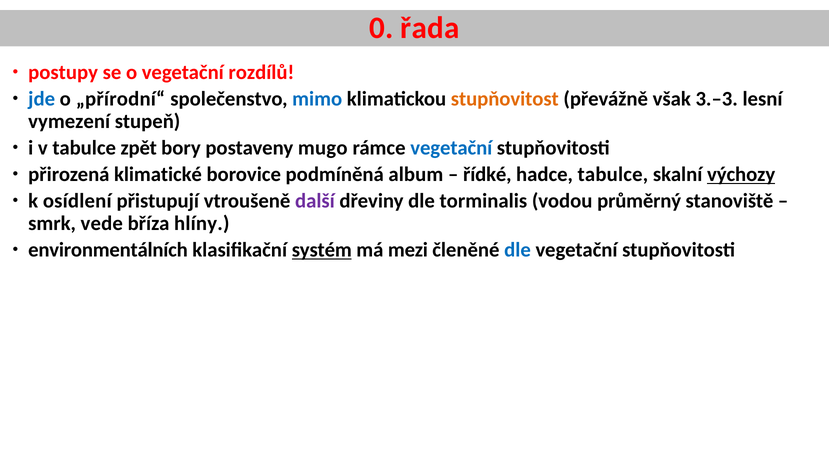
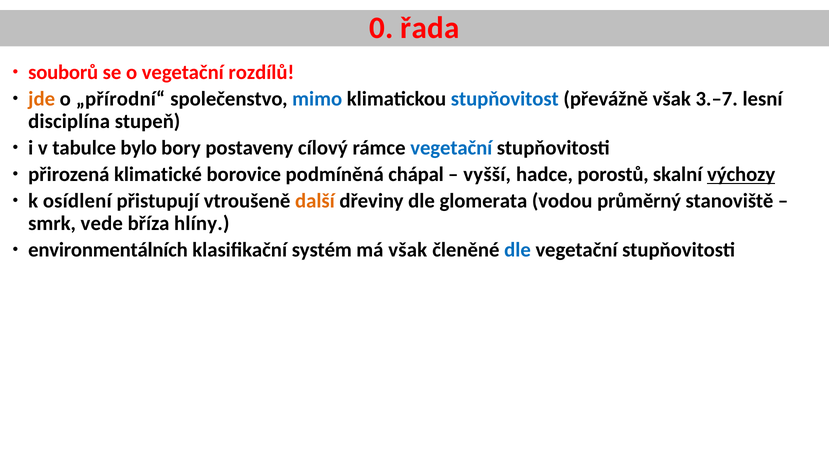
postupy: postupy -> souborů
jde colour: blue -> orange
stupňovitost colour: orange -> blue
3.–3: 3.–3 -> 3.–7
vymezení: vymezení -> disciplína
zpět: zpět -> bylo
mugo: mugo -> cílový
album: album -> chápal
řídké: řídké -> vyšší
hadce tabulce: tabulce -> porostů
další colour: purple -> orange
torminalis: torminalis -> glomerata
systém underline: present -> none
má mezi: mezi -> však
